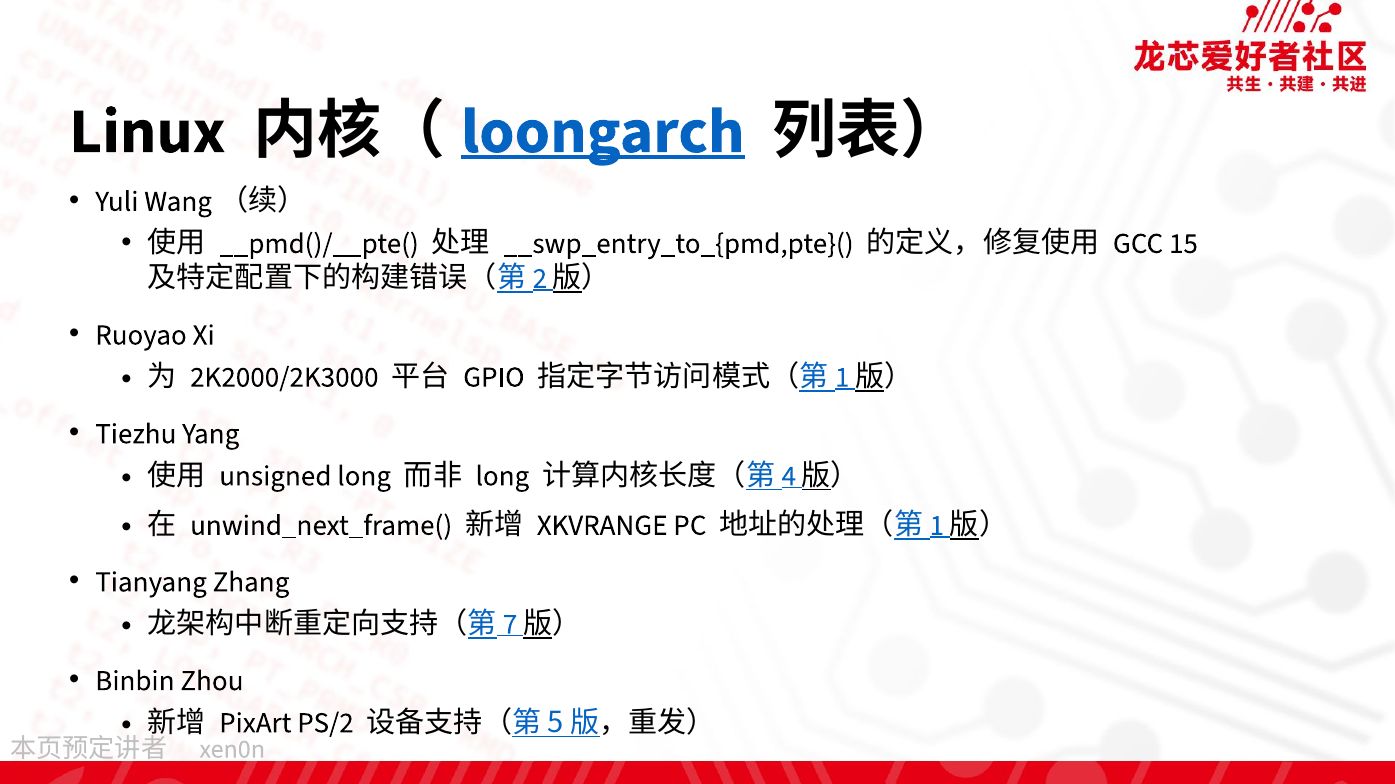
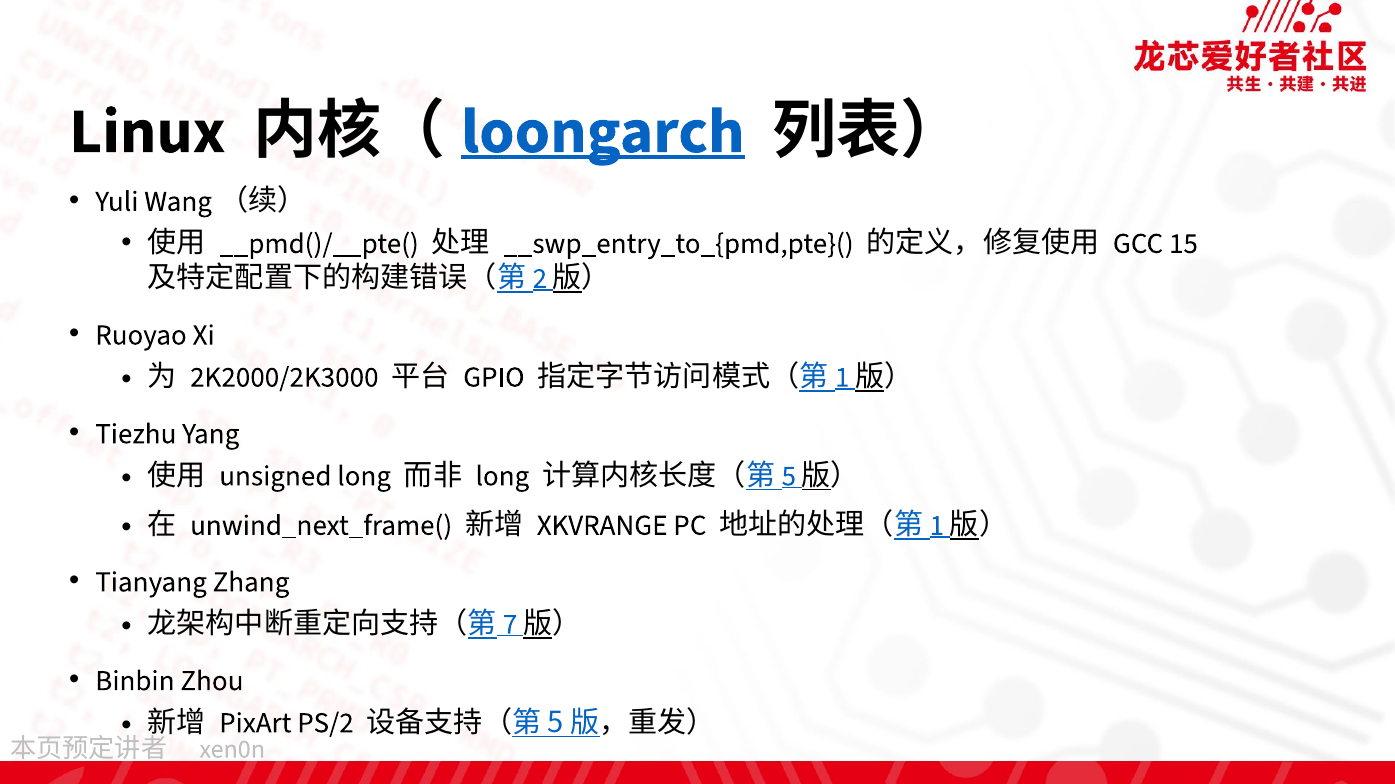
4 at (789, 476): 4 -> 5
